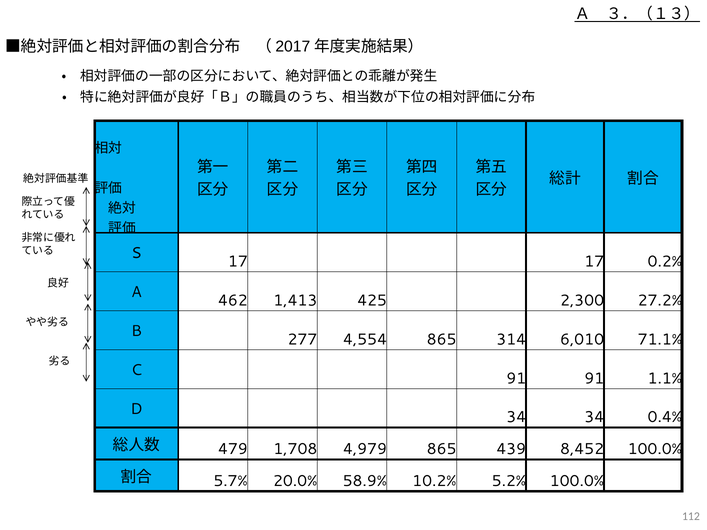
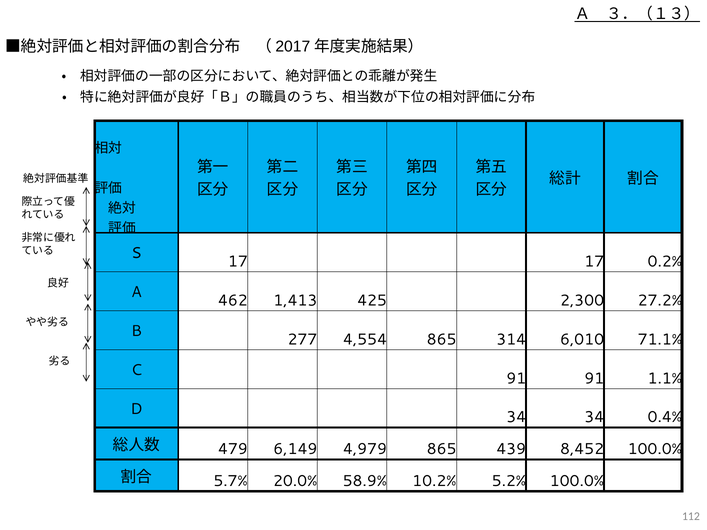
1,708: 1,708 -> 6,149
